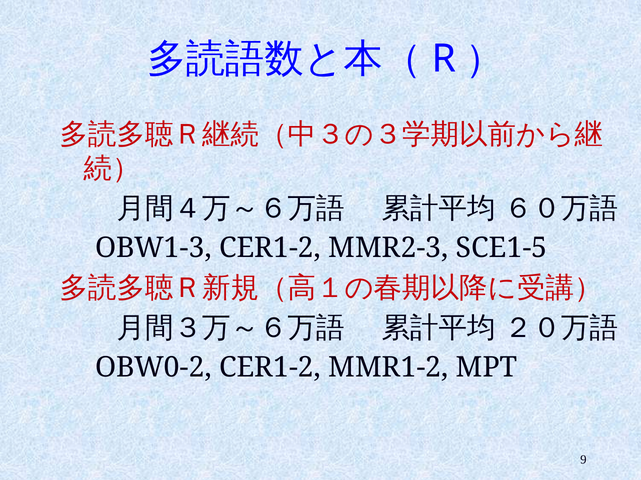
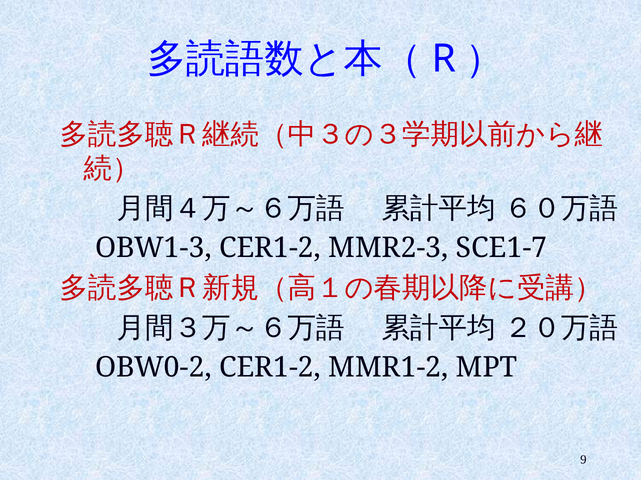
SCE1-5: SCE1-5 -> SCE1-7
